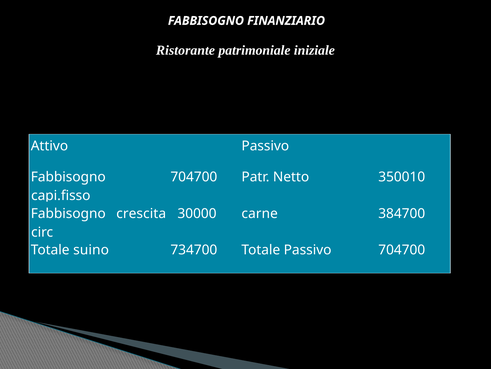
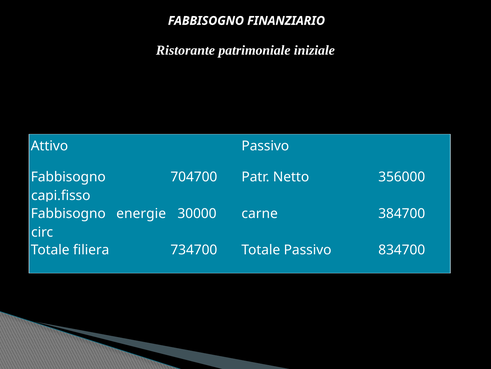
350010: 350010 -> 356000
crescita: crescita -> energie
suino: suino -> filiera
Passivo 704700: 704700 -> 834700
